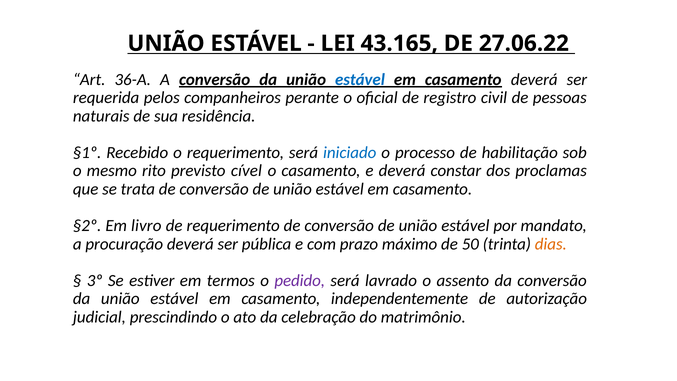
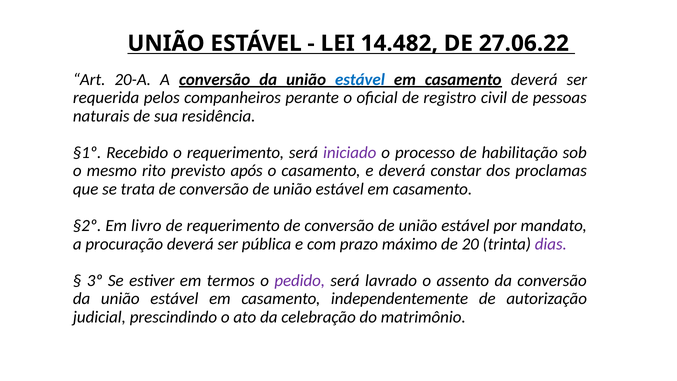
43.165: 43.165 -> 14.482
36-A: 36-A -> 20-A
iniciado colour: blue -> purple
cível: cível -> após
50: 50 -> 20
dias colour: orange -> purple
